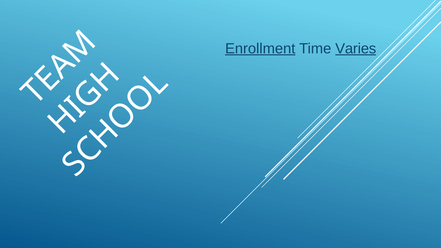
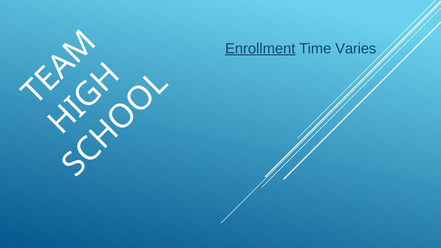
Varies underline: present -> none
